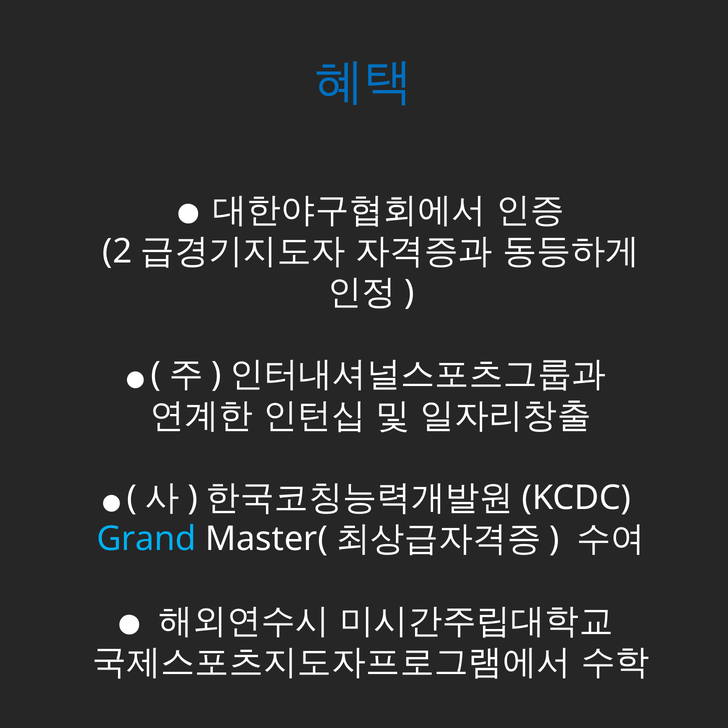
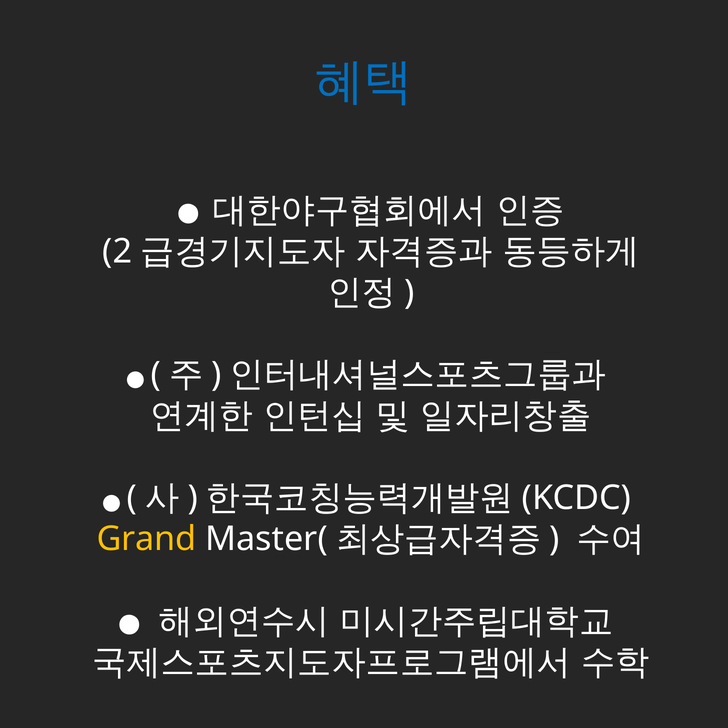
Grand colour: light blue -> yellow
